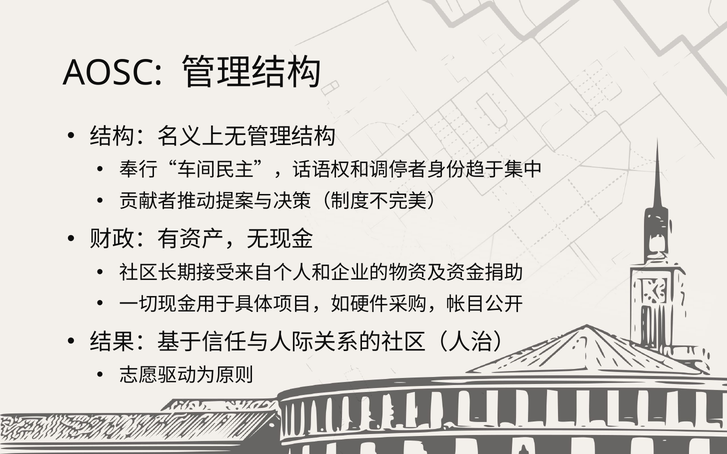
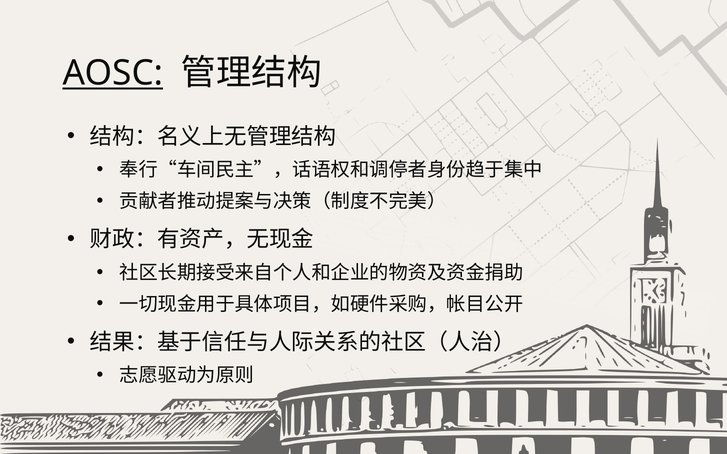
AOSC underline: none -> present
